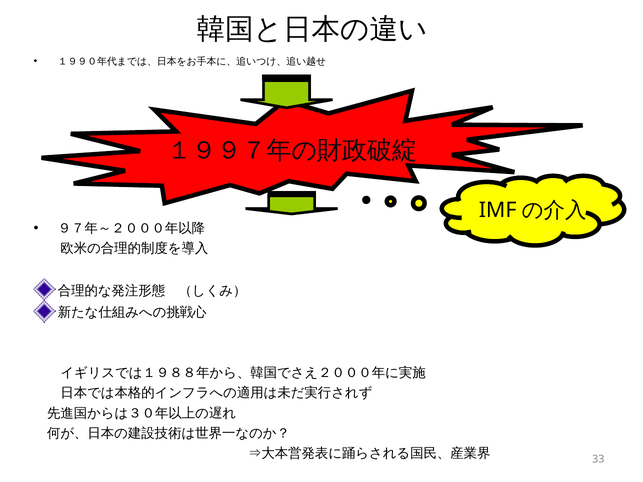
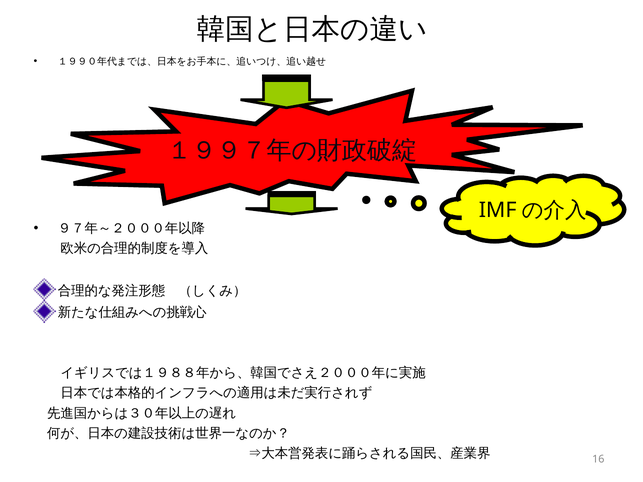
33: 33 -> 16
